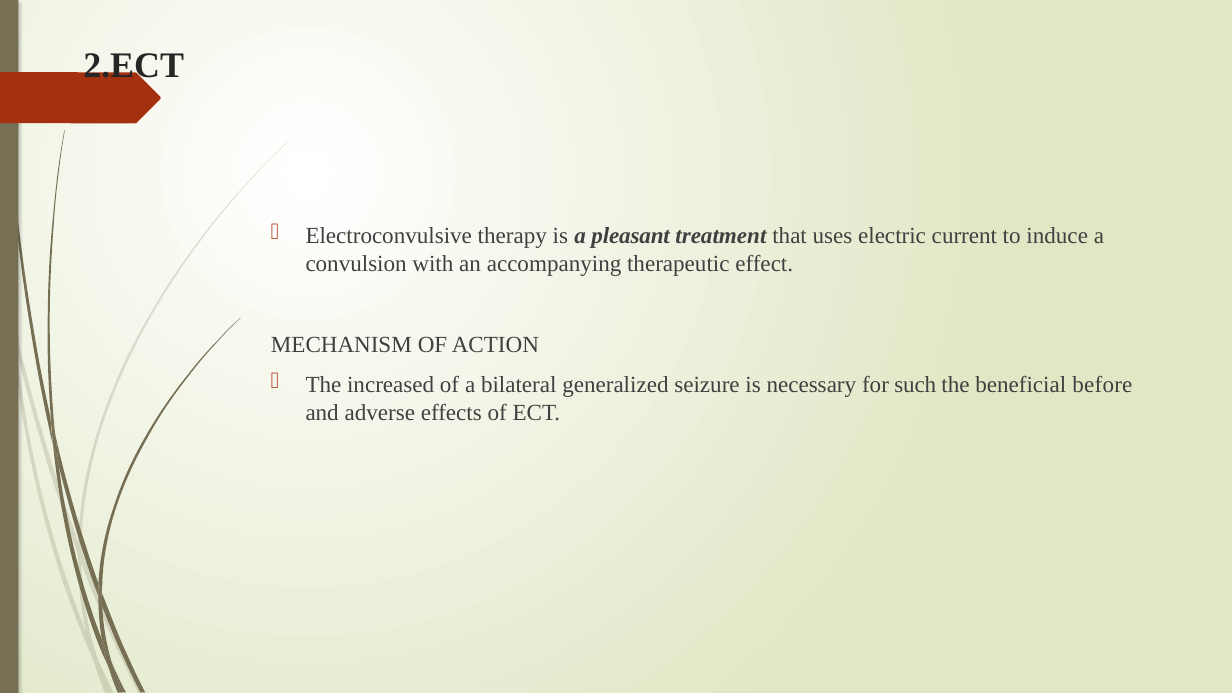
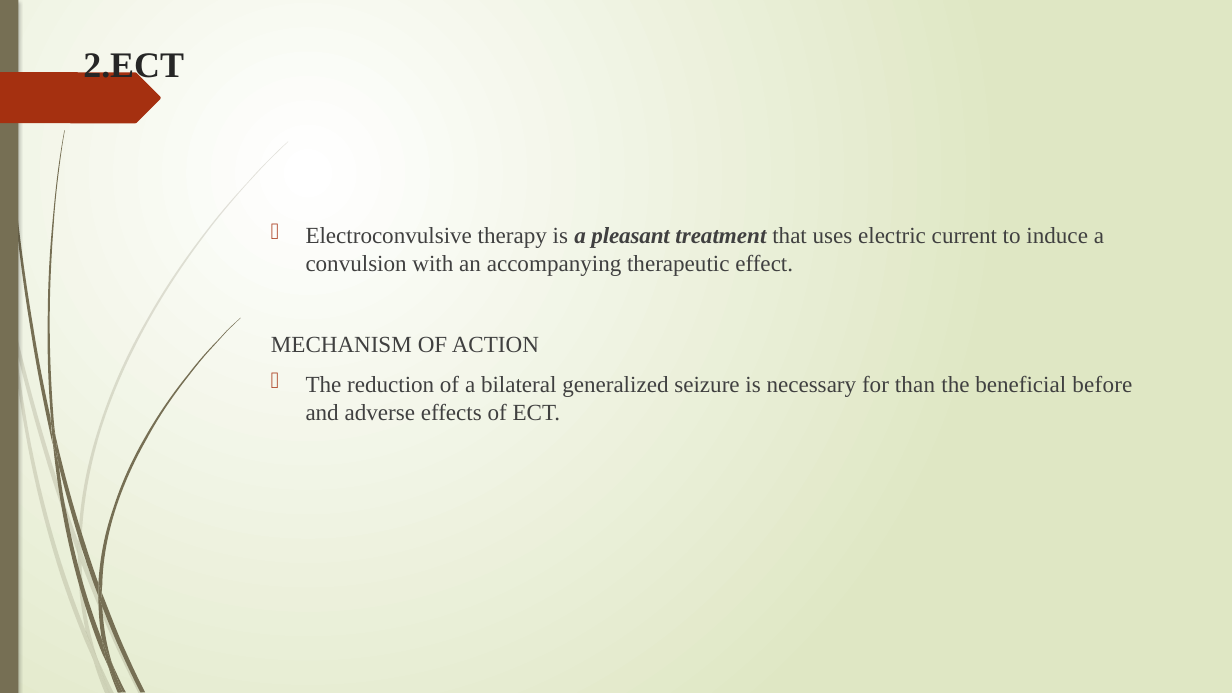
increased: increased -> reduction
such: such -> than
